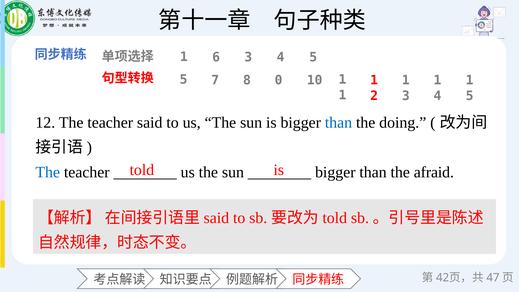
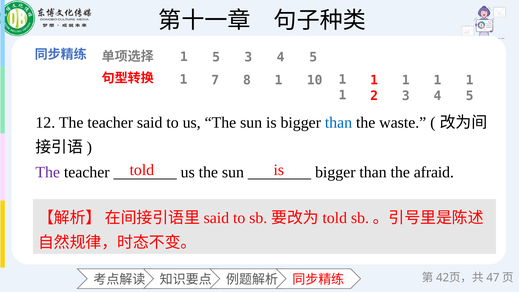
6 at (216, 57): 6 -> 5
5 at (184, 80): 5 -> 1
8 0: 0 -> 1
doing: doing -> waste
The at (48, 172) colour: blue -> purple
